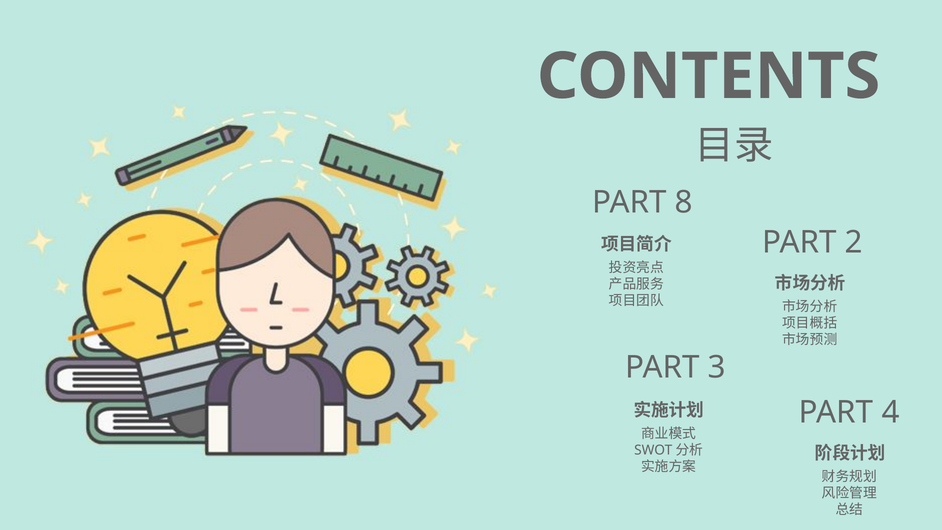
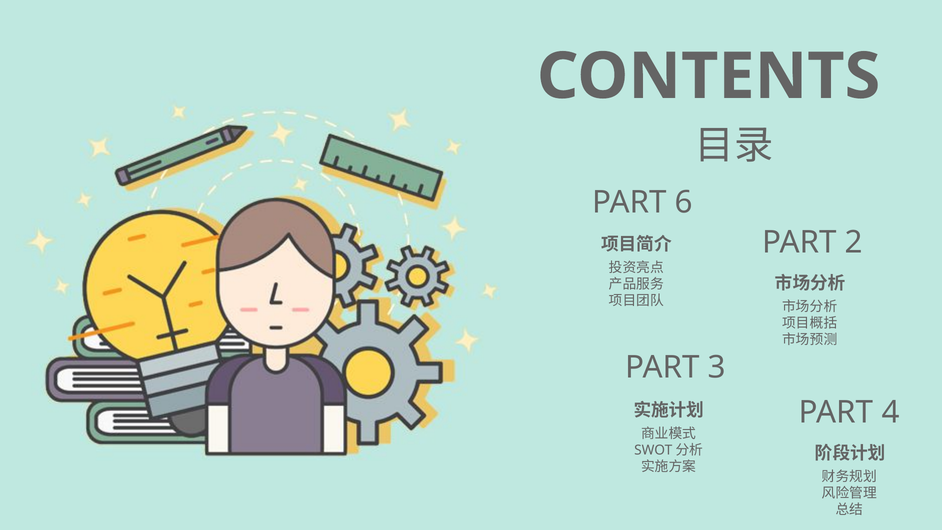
8: 8 -> 6
